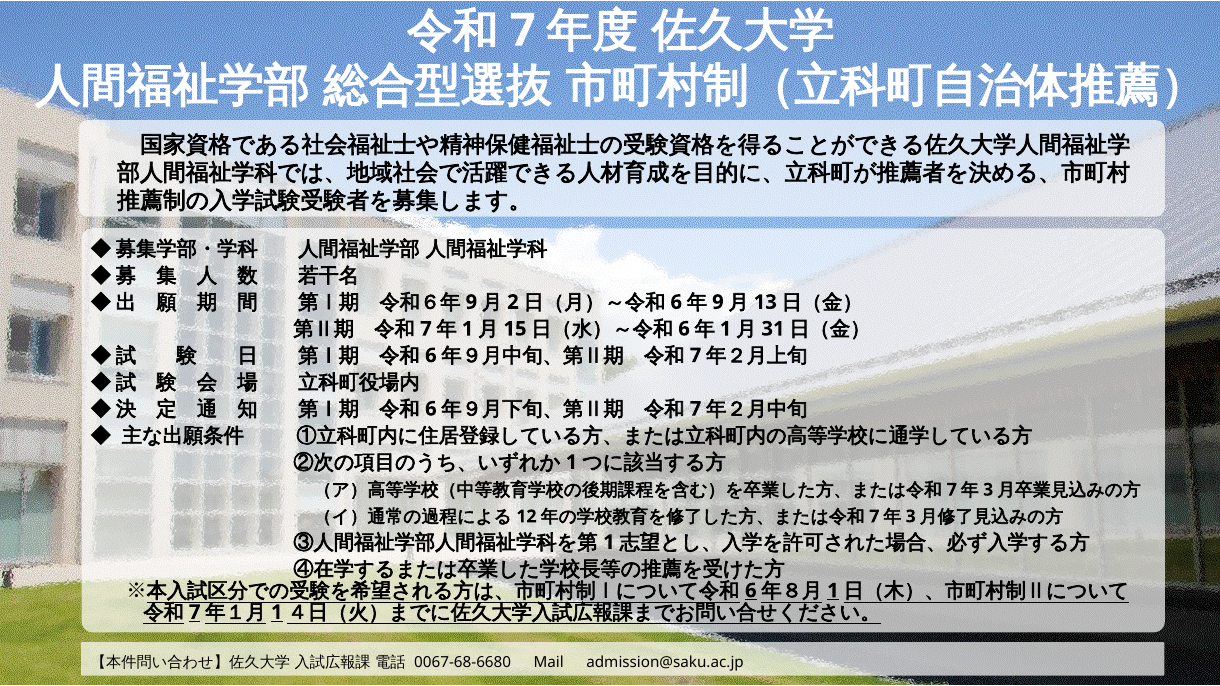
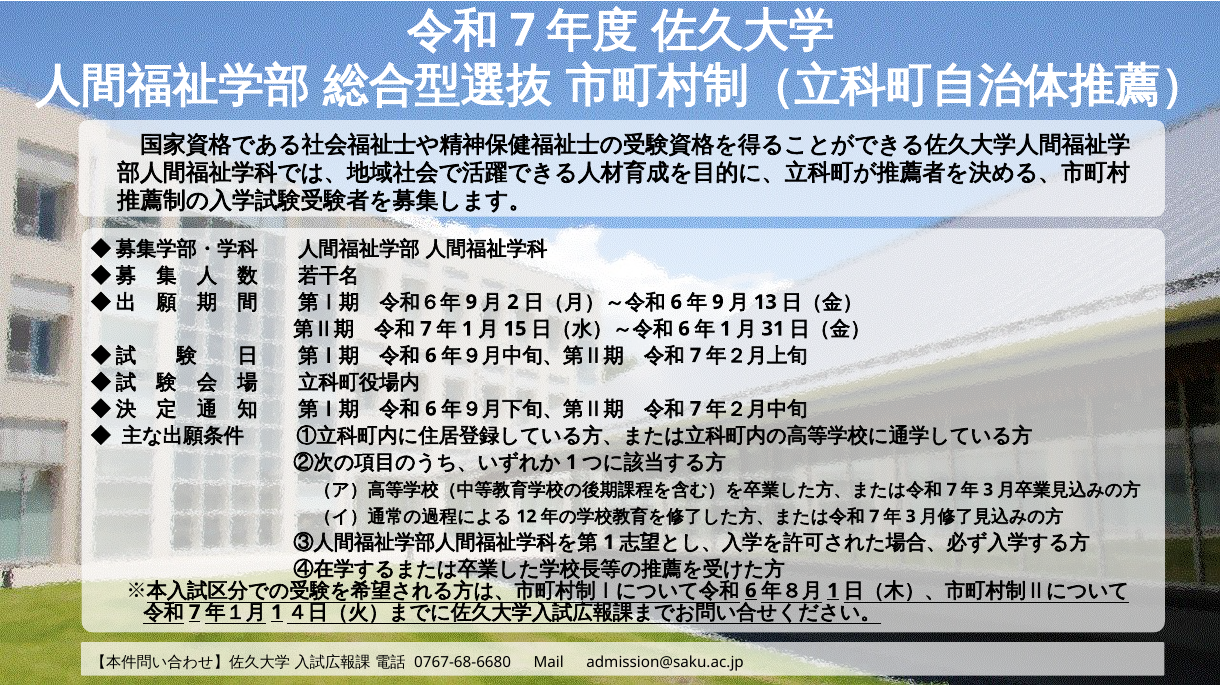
0067-68-6680: 0067-68-6680 -> 0767-68-6680
